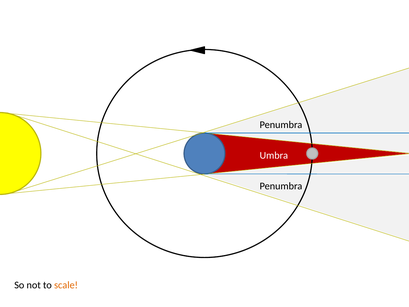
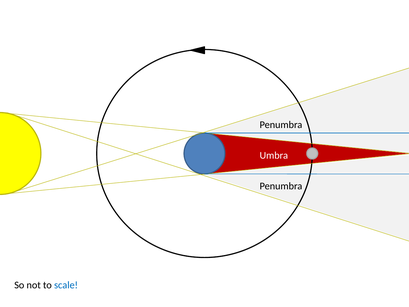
scale colour: orange -> blue
